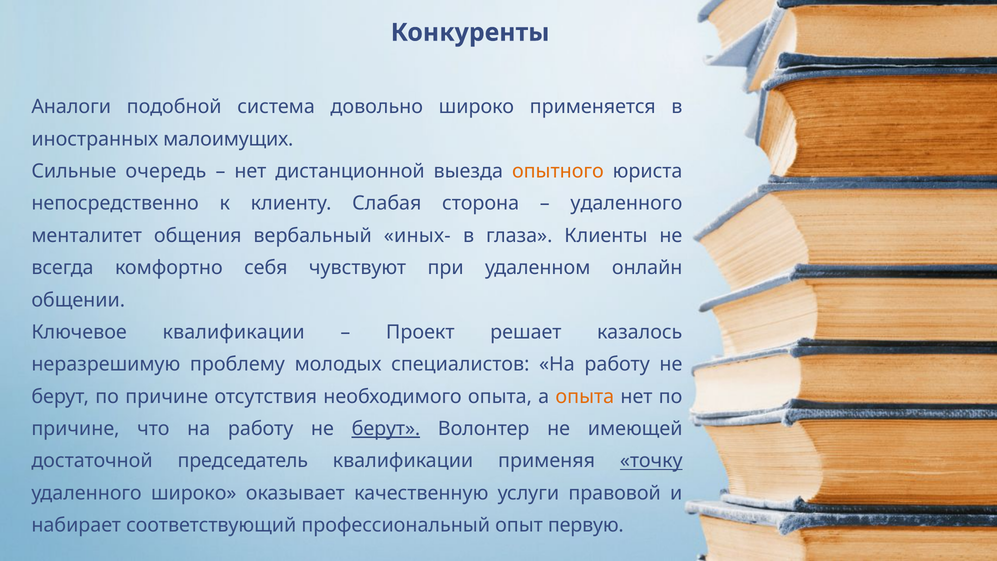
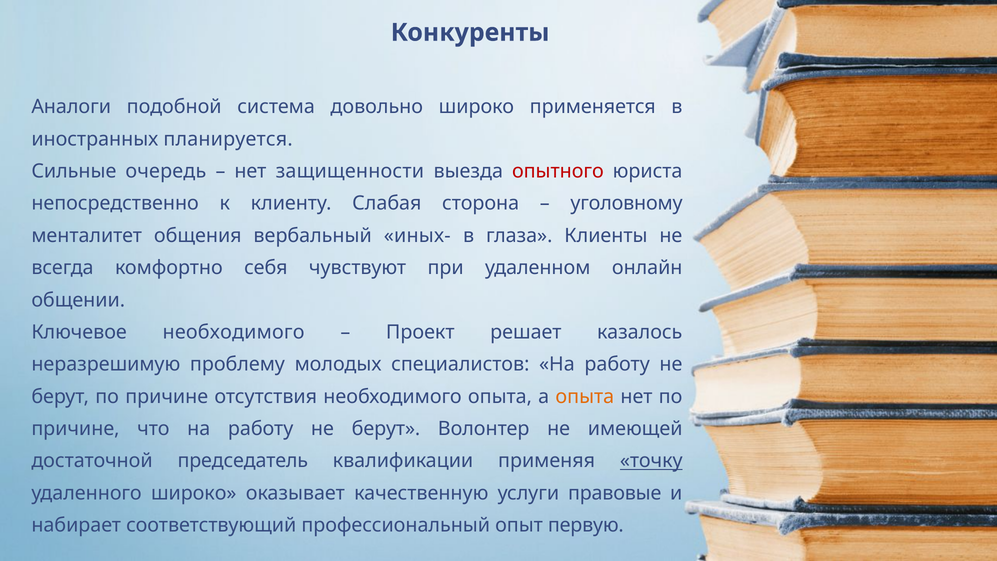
малоимущих: малоимущих -> планируется
дистанционной: дистанционной -> защищенности
опытного colour: orange -> red
удаленного at (626, 203): удаленного -> уголовному
Ключевое квалификации: квалификации -> необходимого
берут at (386, 429) underline: present -> none
правовой: правовой -> правовые
